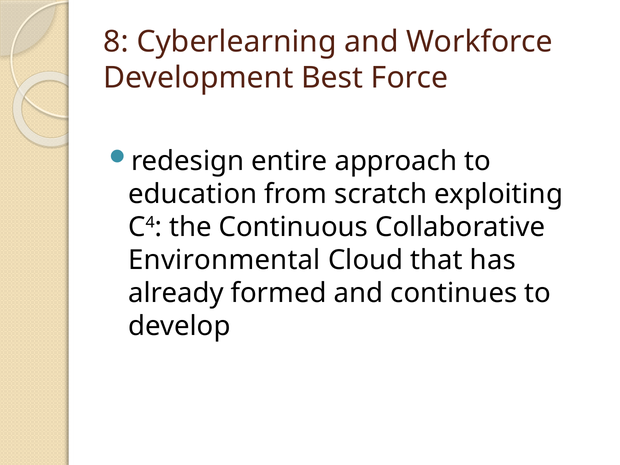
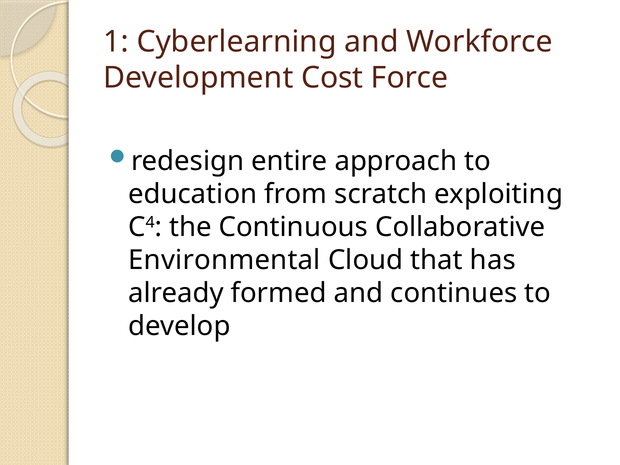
8: 8 -> 1
Best: Best -> Cost
